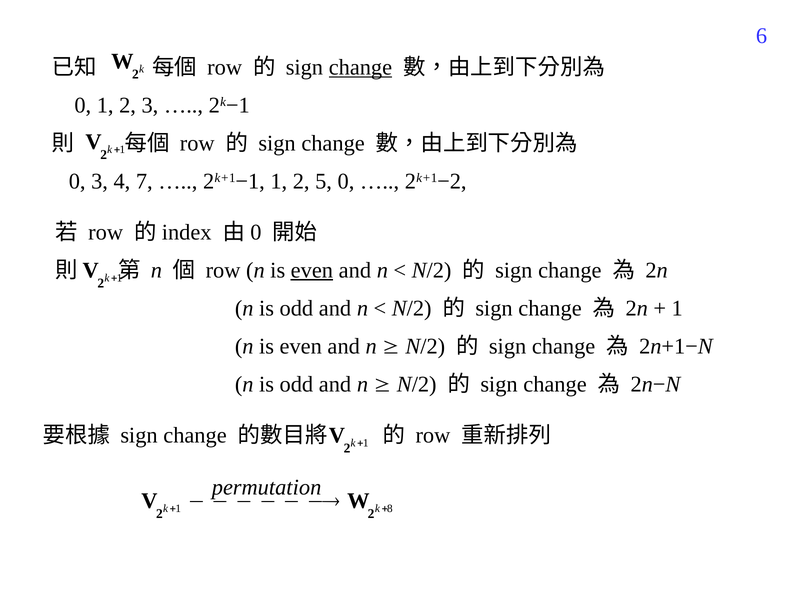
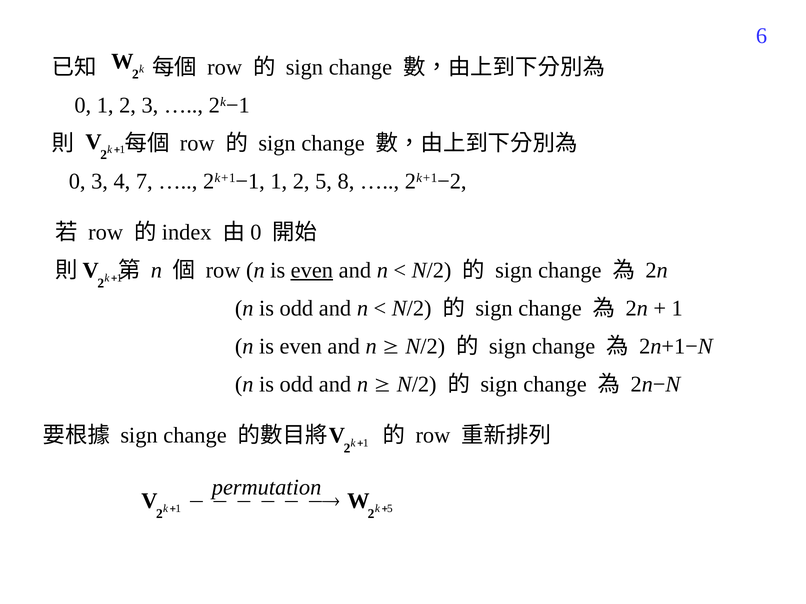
change at (360, 67) underline: present -> none
5 0: 0 -> 8
1 8: 8 -> 5
